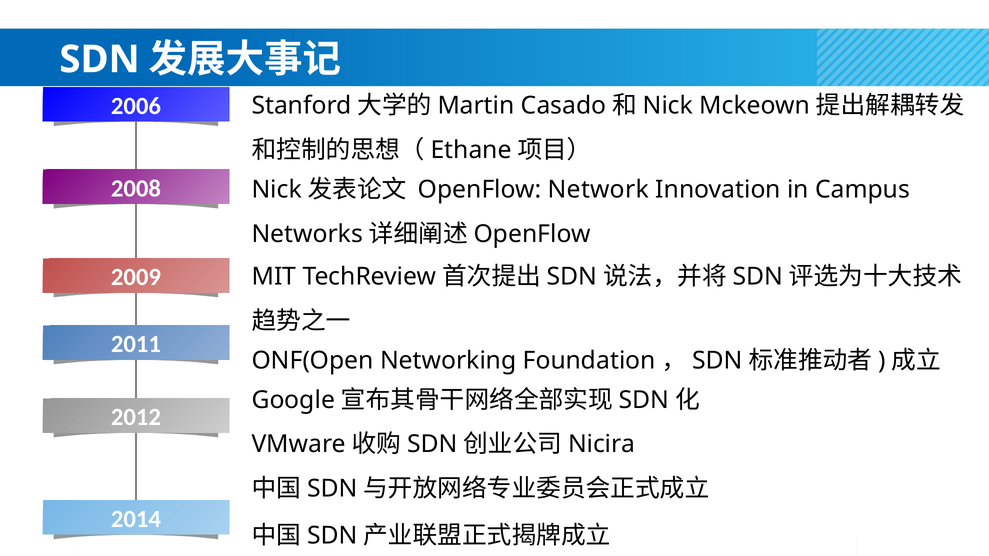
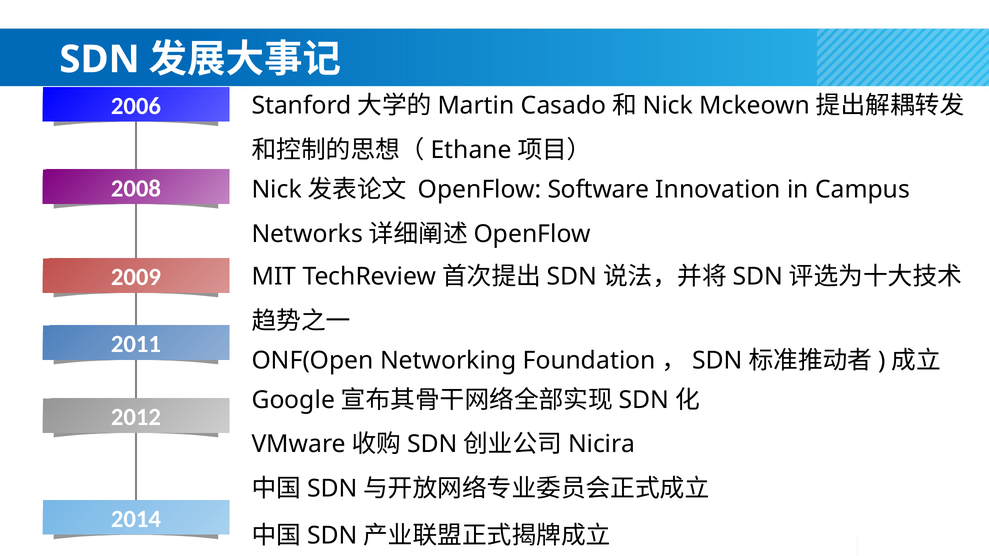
Network: Network -> Software
